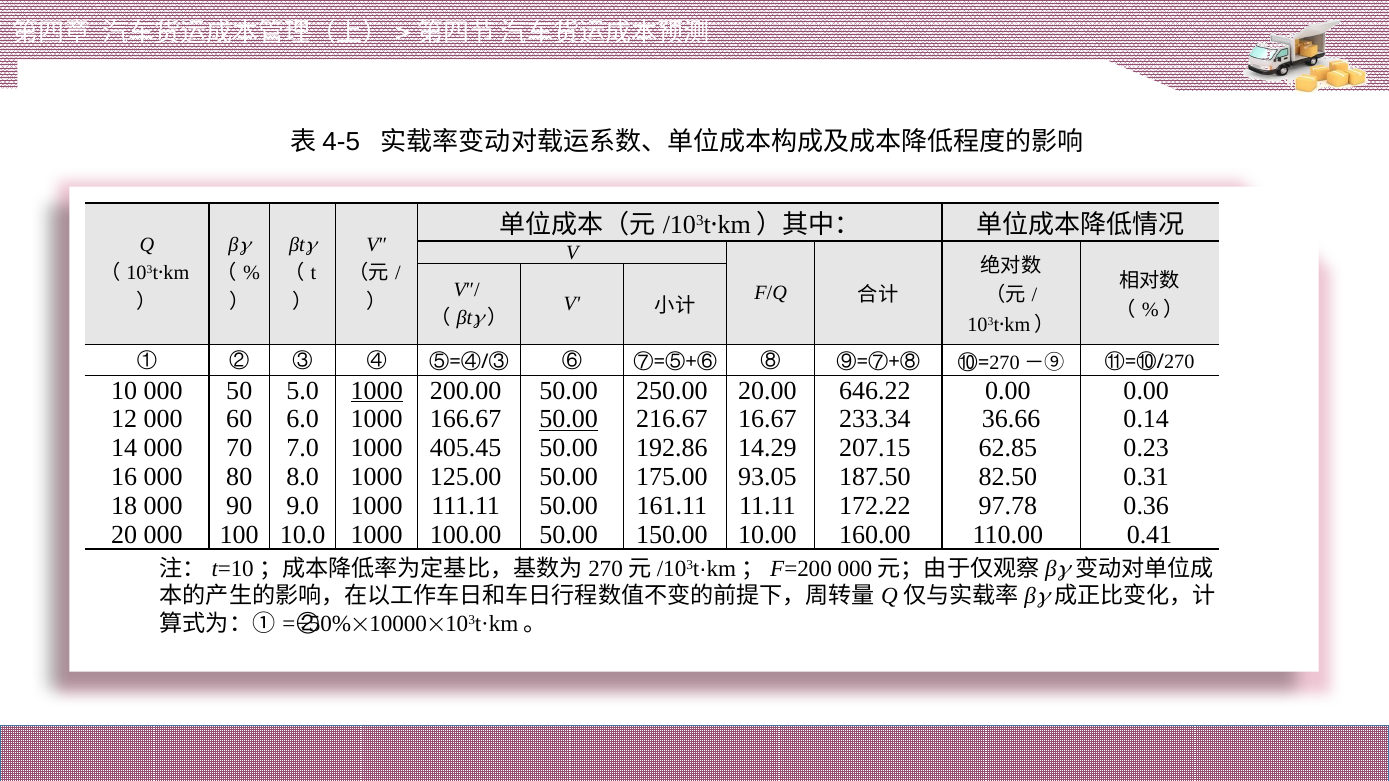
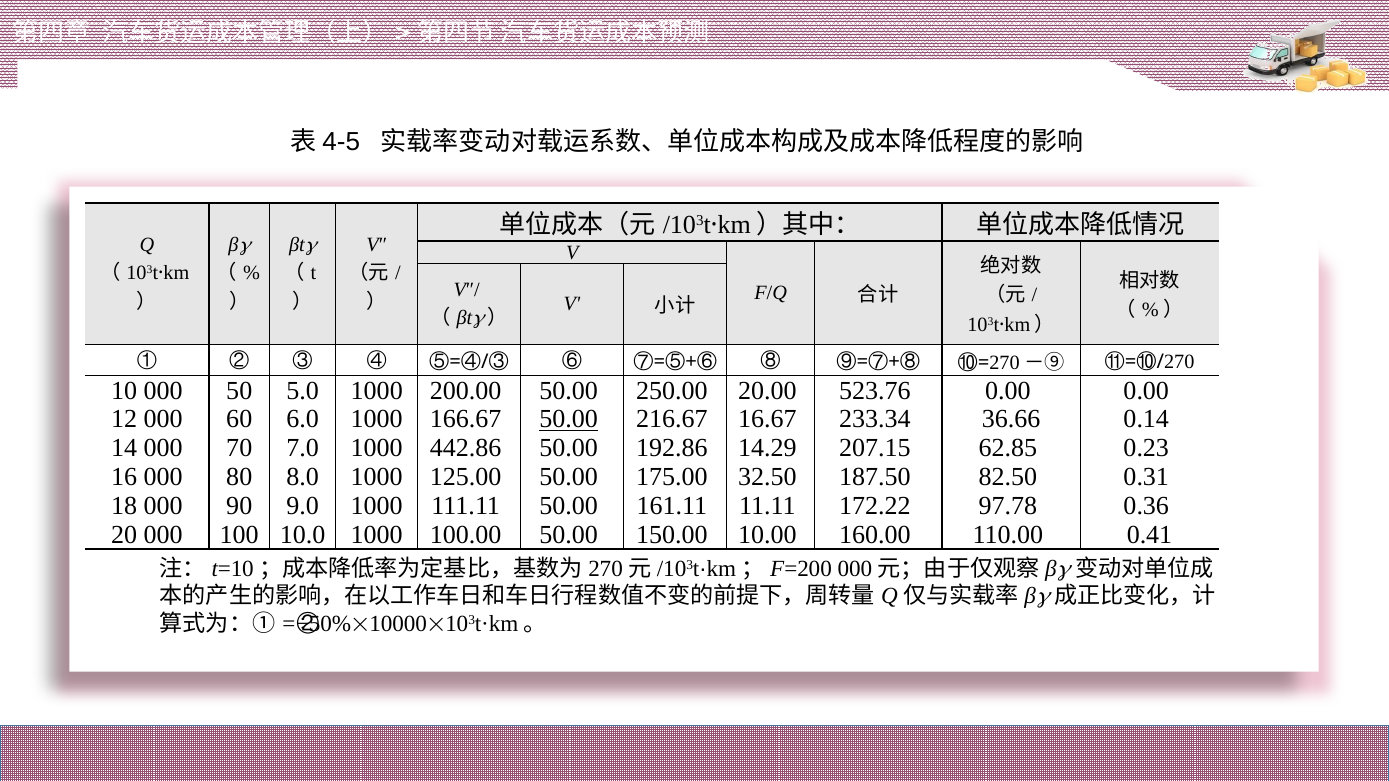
1000 at (377, 391) underline: present -> none
646.22: 646.22 -> 523.76
405.45: 405.45 -> 442.86
93.05: 93.05 -> 32.50
